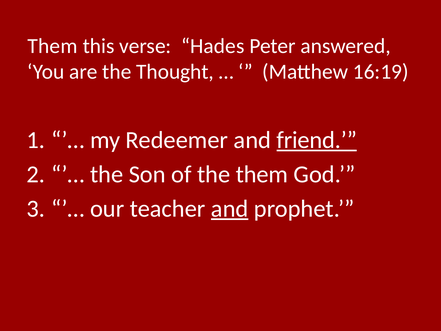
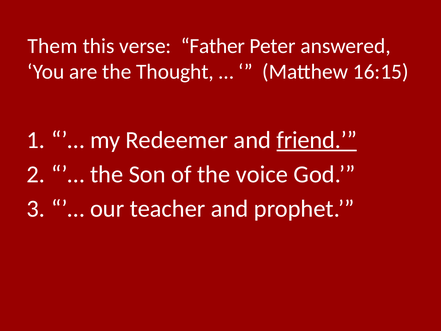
Hades: Hades -> Father
16:19: 16:19 -> 16:15
the them: them -> voice
and at (230, 208) underline: present -> none
